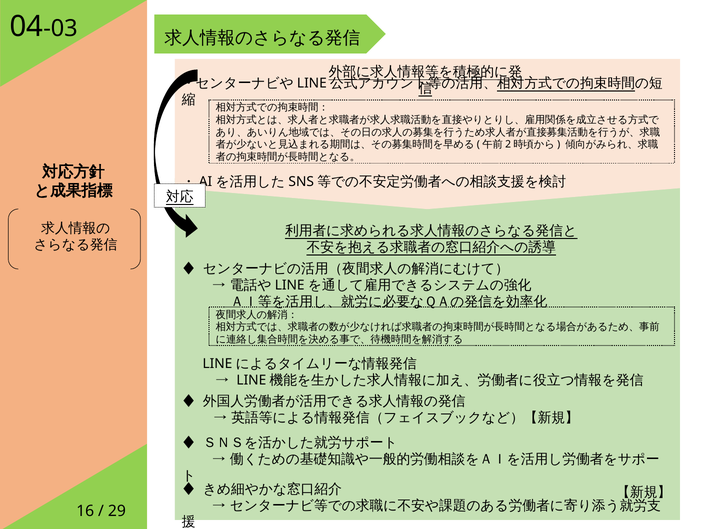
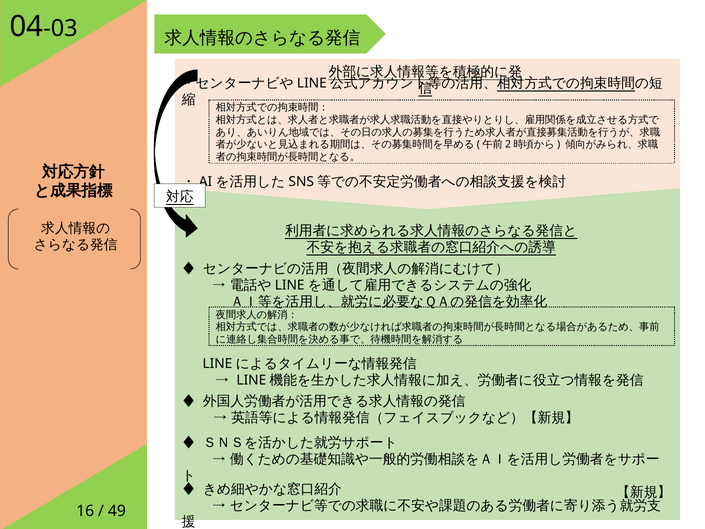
29: 29 -> 49
